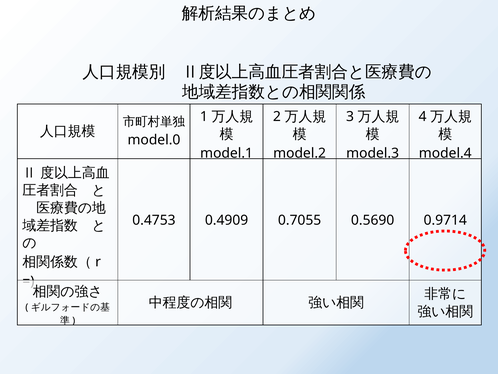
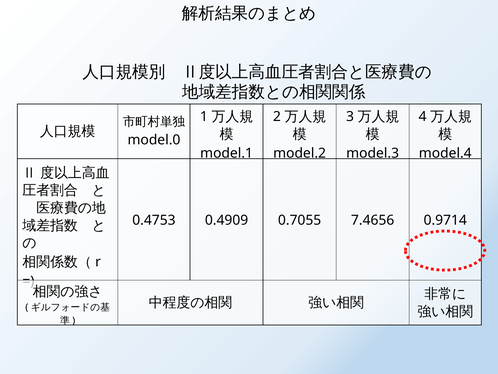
0.5690: 0.5690 -> 7.4656
